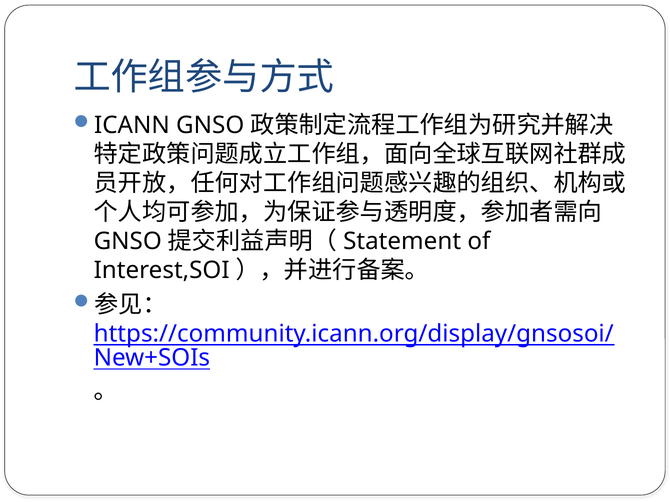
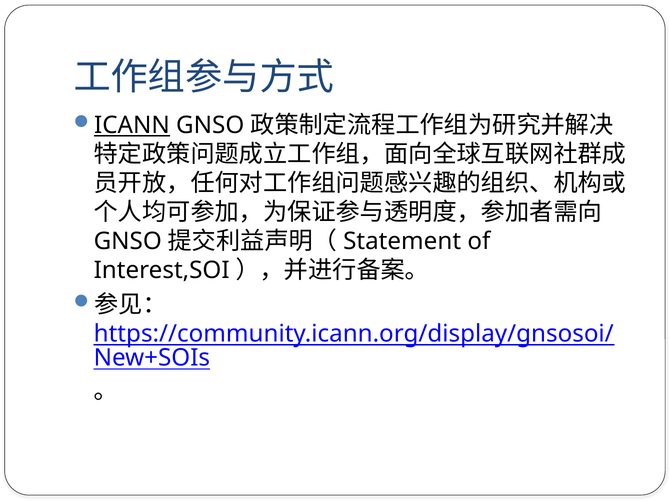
ICANN underline: none -> present
